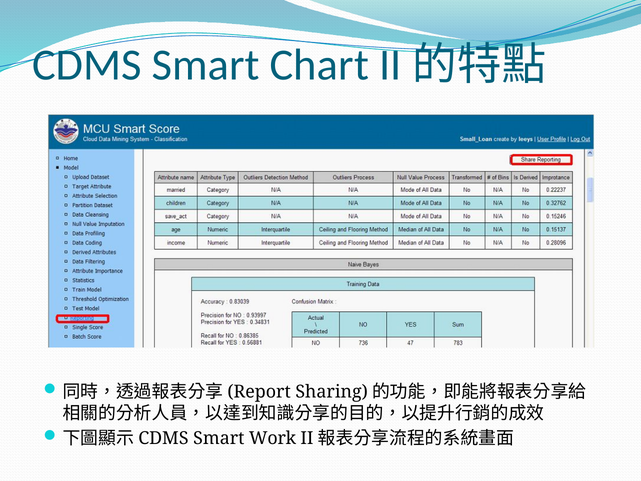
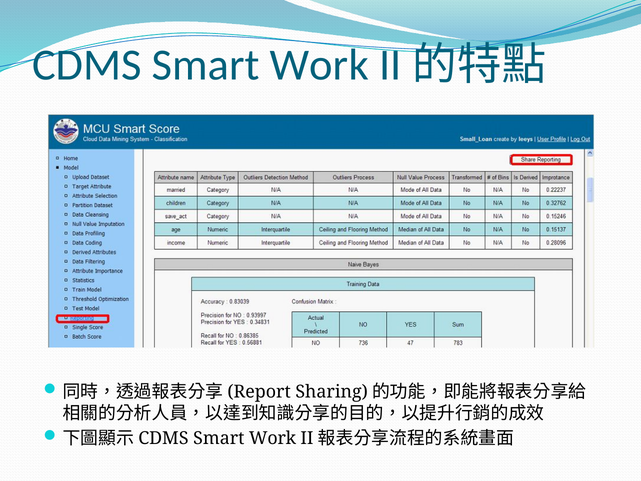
Chart at (319, 65): Chart -> Work
